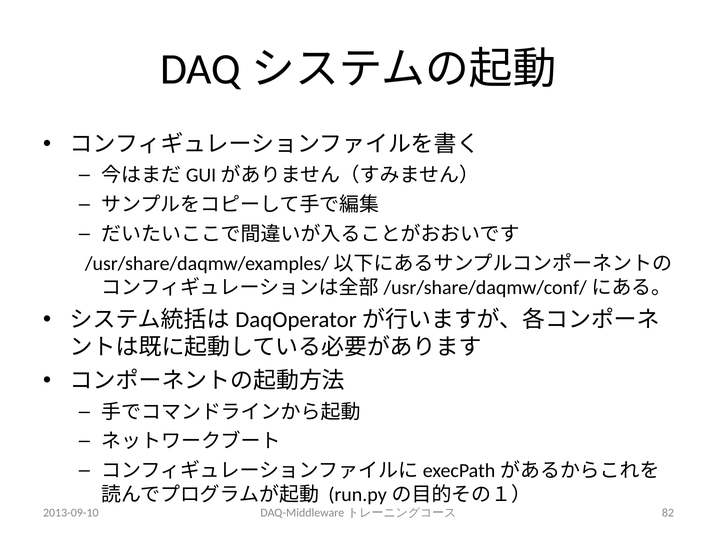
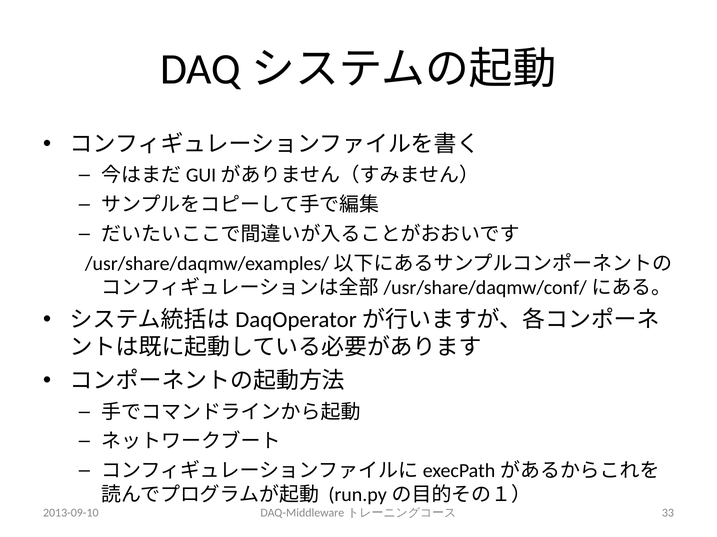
82: 82 -> 33
